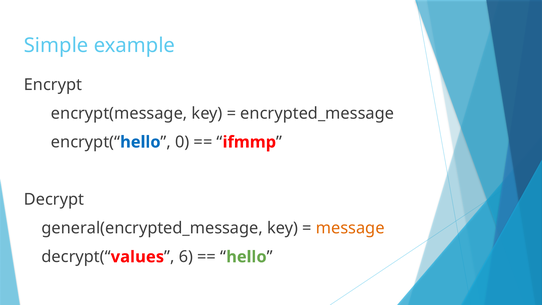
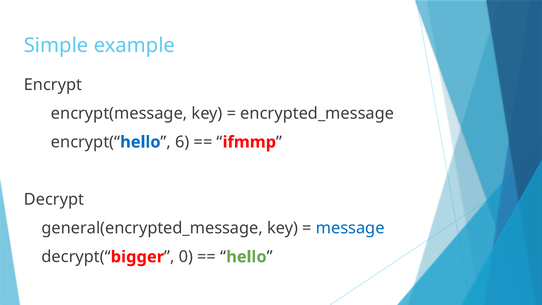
0: 0 -> 6
message colour: orange -> blue
values: values -> bigger
6: 6 -> 0
